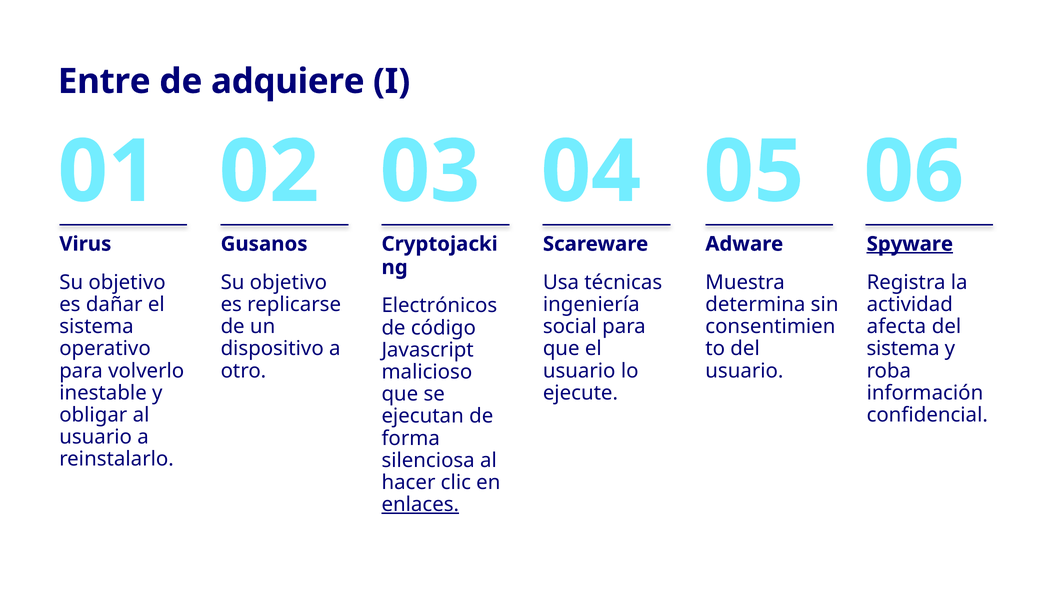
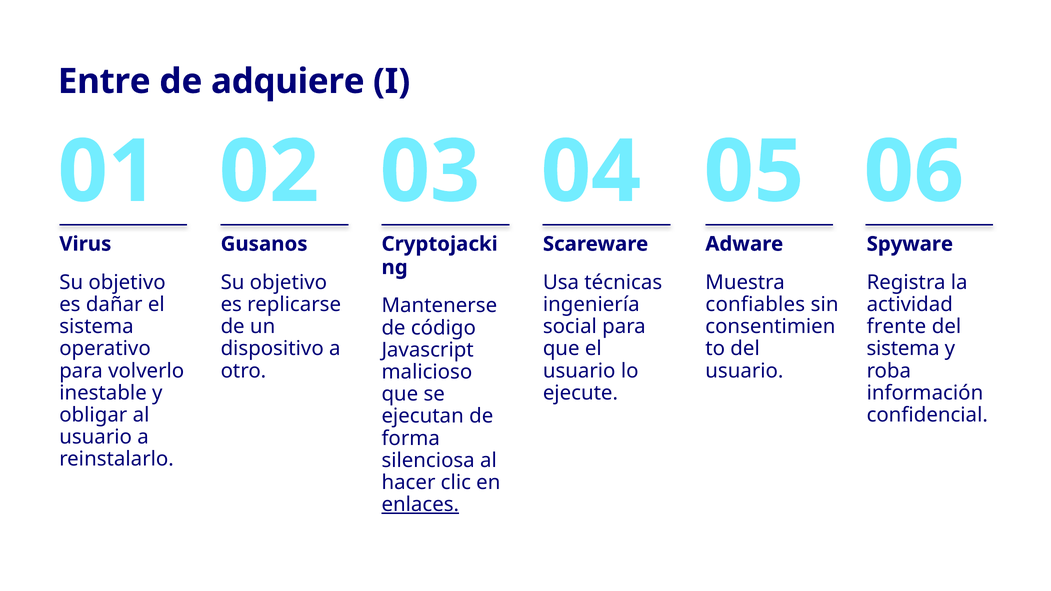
Spyware underline: present -> none
determina: determina -> confiables
Electrónicos: Electrónicos -> Mantenerse
afecta: afecta -> frente
